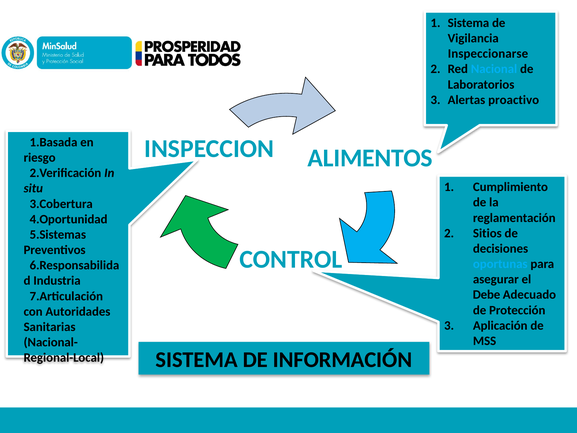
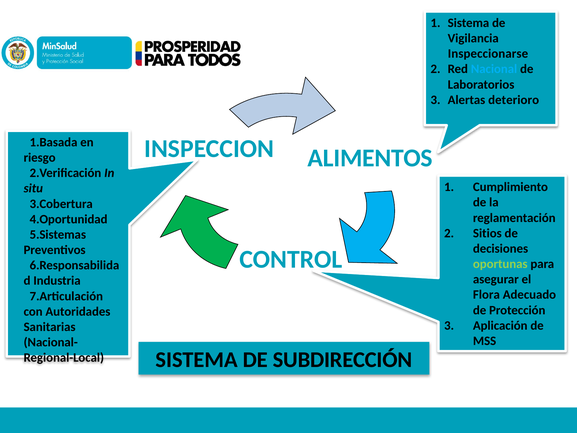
proactivo: proactivo -> deterioro
oportunas colour: light blue -> light green
Debe: Debe -> Flora
INFORMACIÓN: INFORMACIÓN -> SUBDIRECCIÓN
